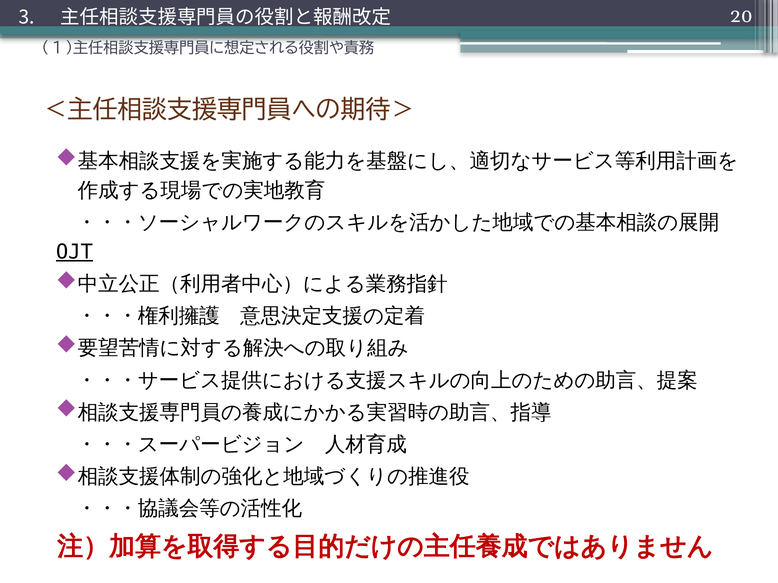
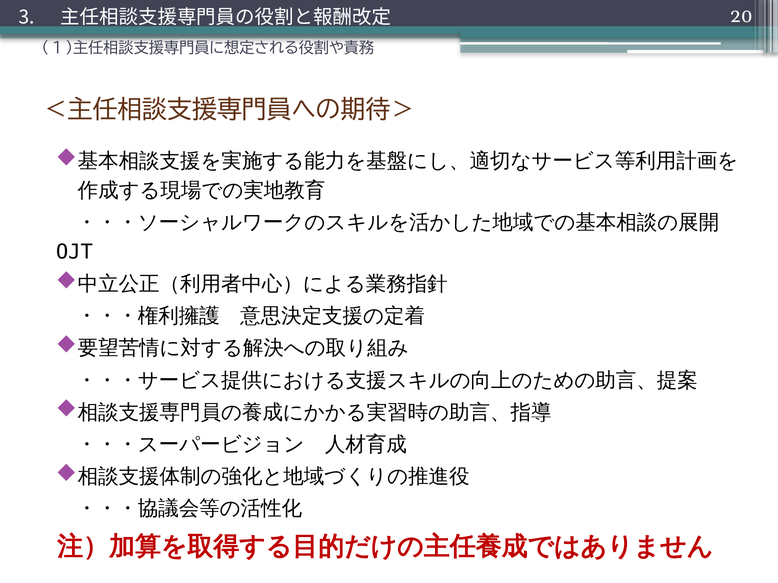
OJT underline: present -> none
